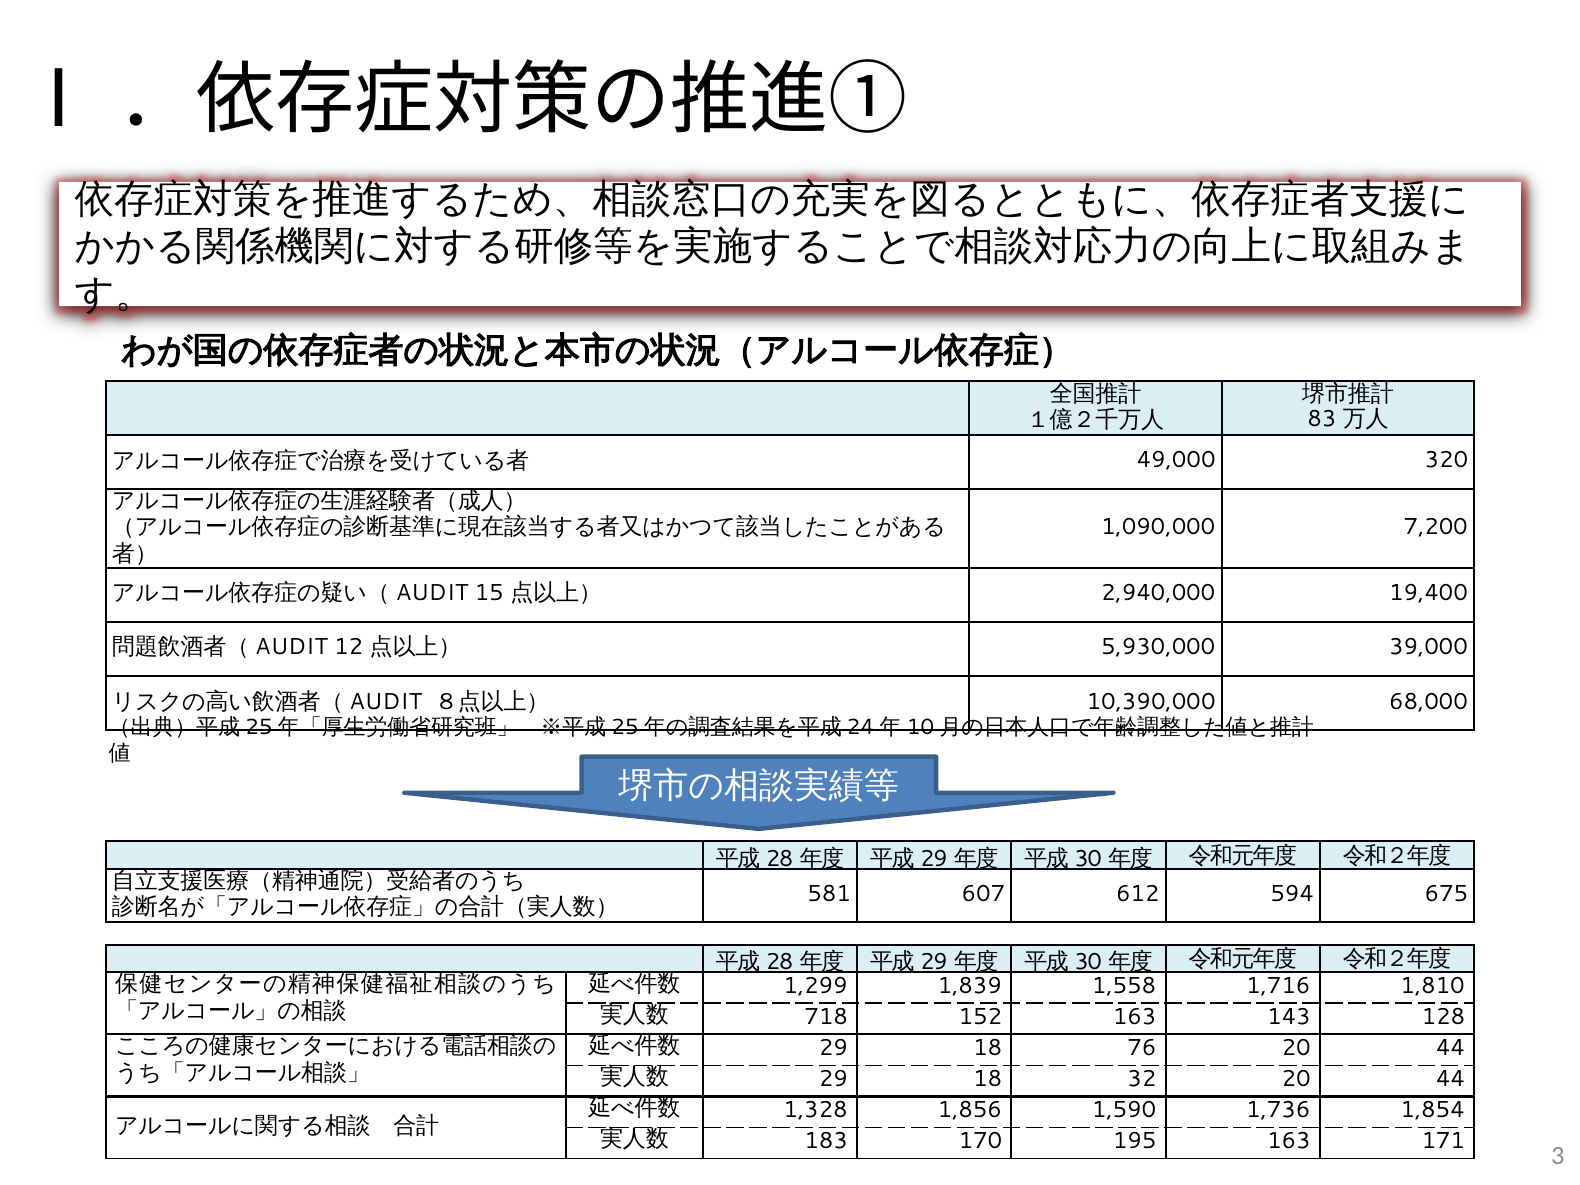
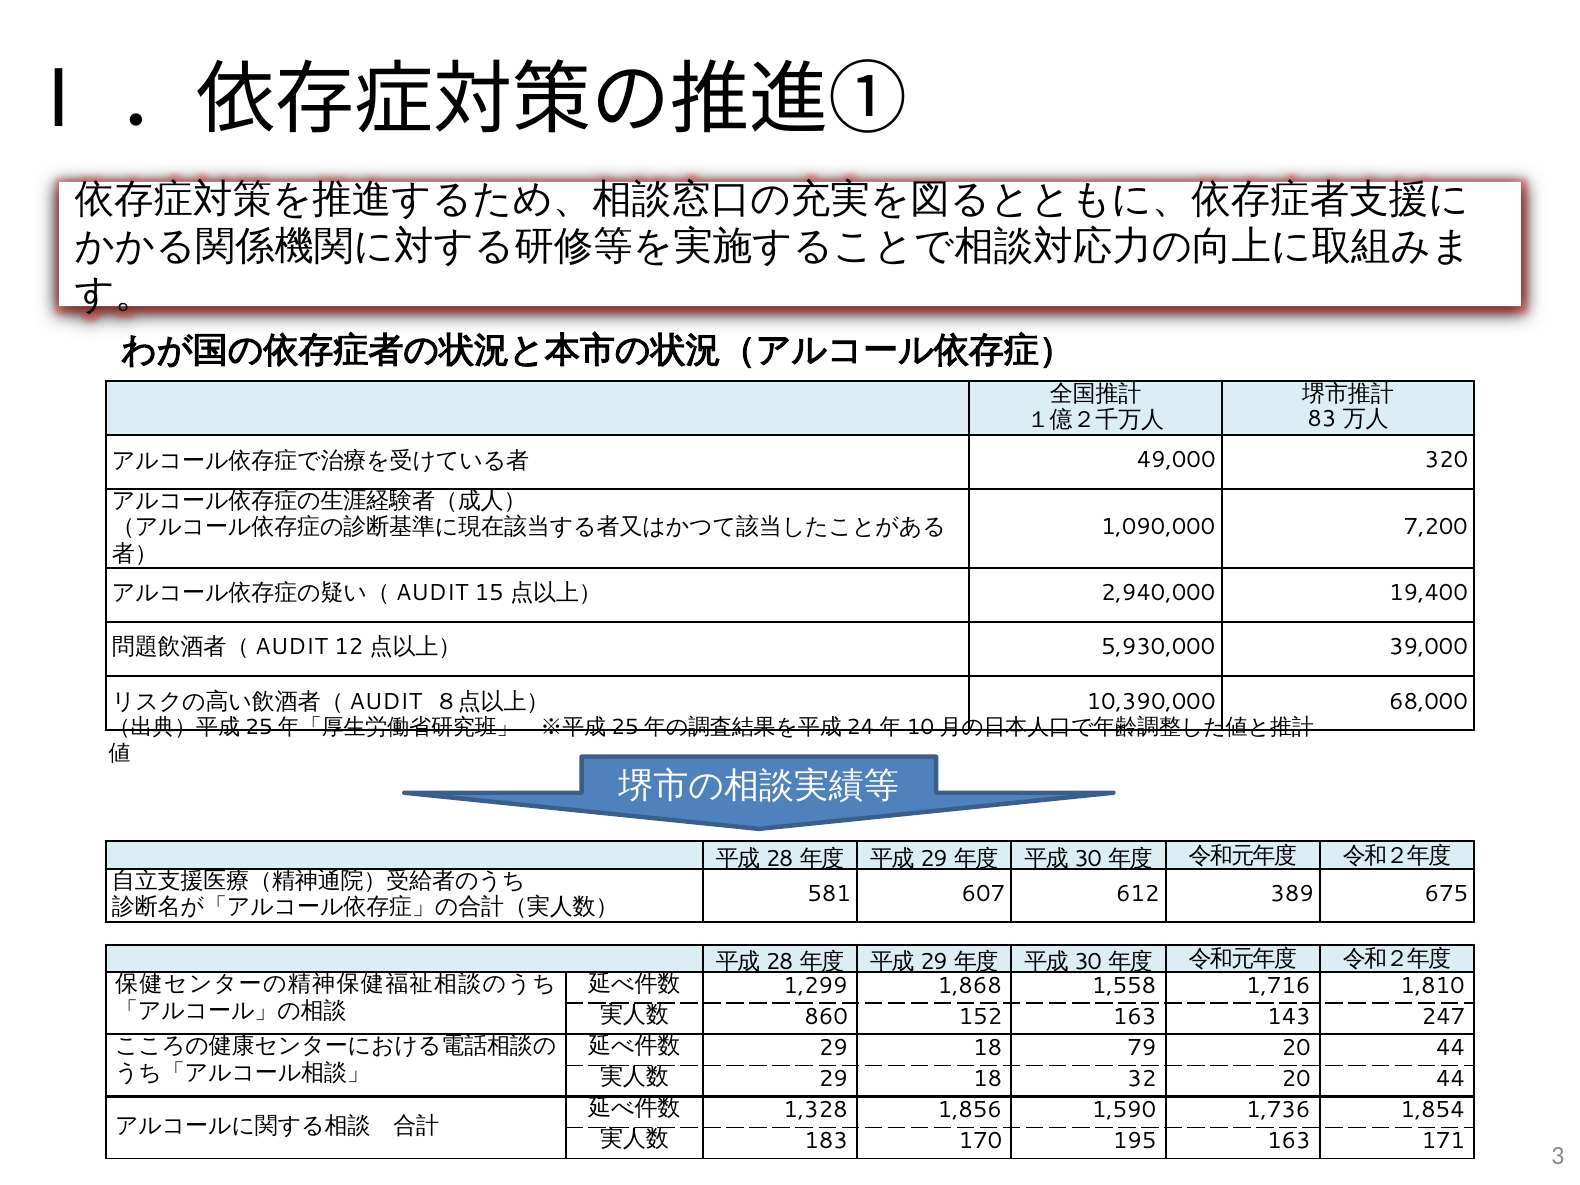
594: 594 -> 389
1,839: 1,839 -> 1,868
718: 718 -> 860
128: 128 -> 247
76: 76 -> 79
